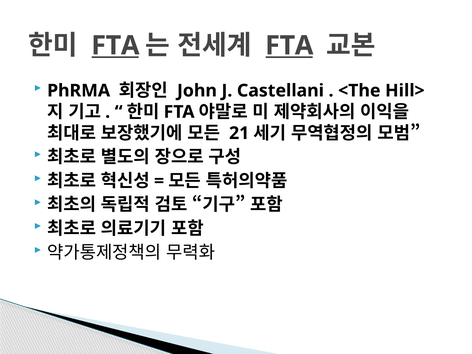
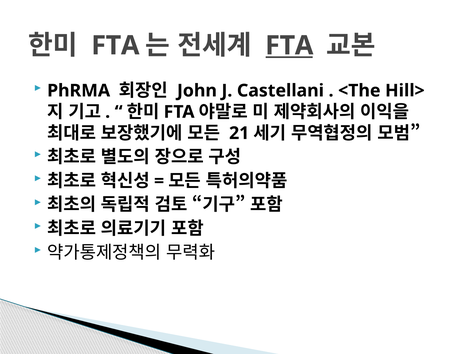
FTA at (115, 46) underline: present -> none
